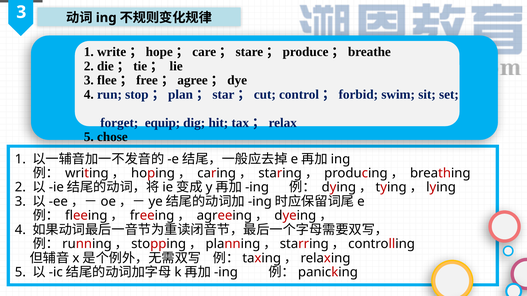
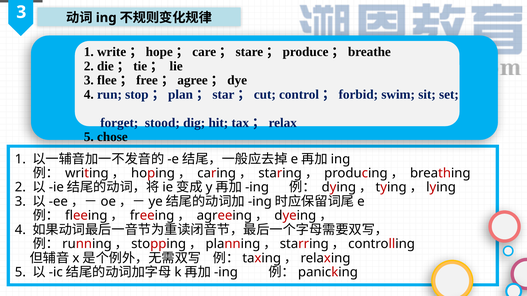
equip: equip -> stood
